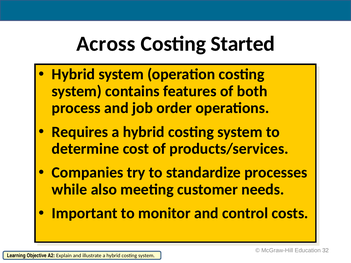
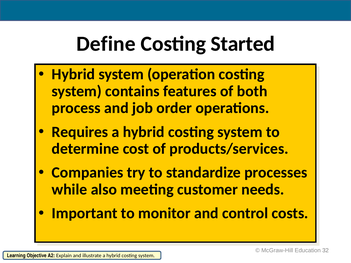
Across: Across -> Define
